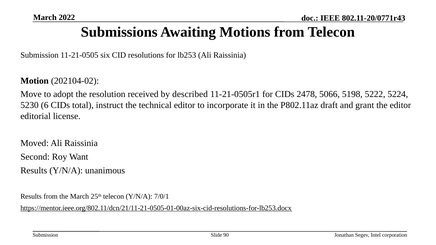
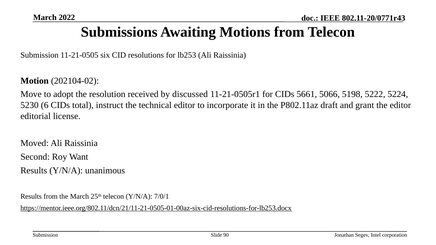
described: described -> discussed
2478: 2478 -> 5661
